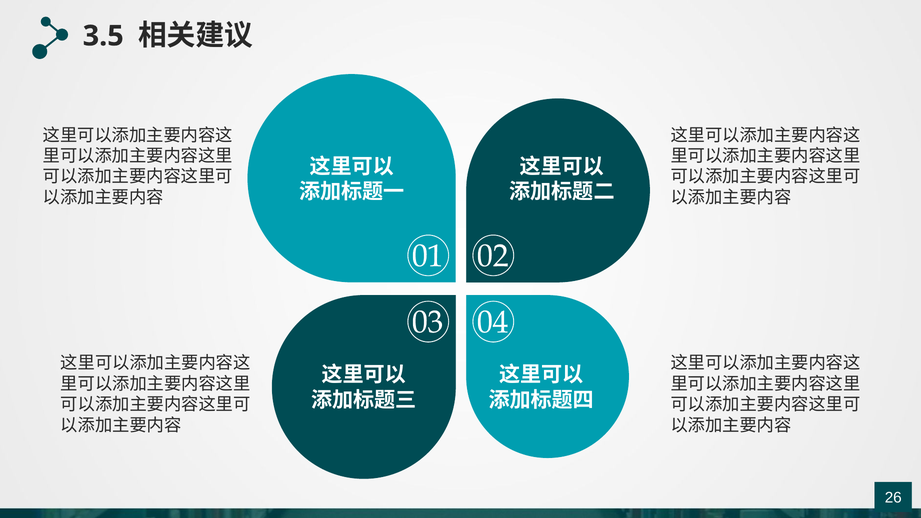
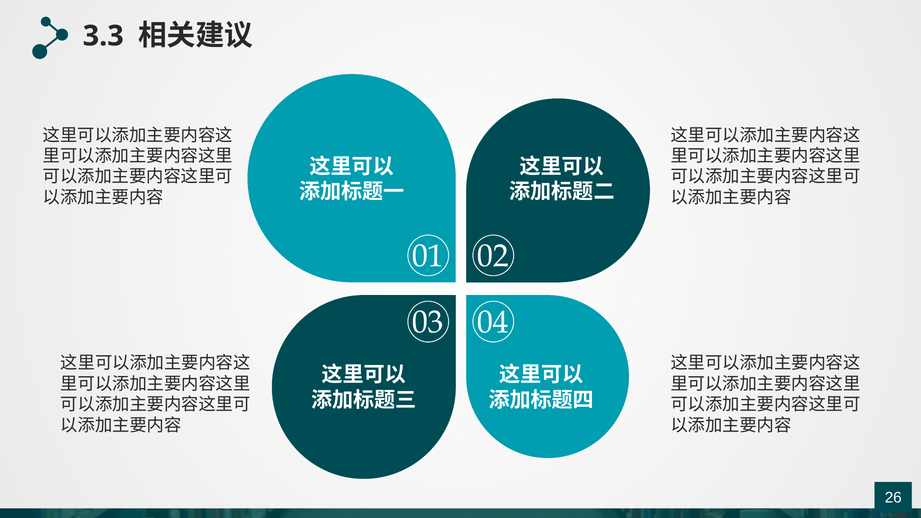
3.5: 3.5 -> 3.3
